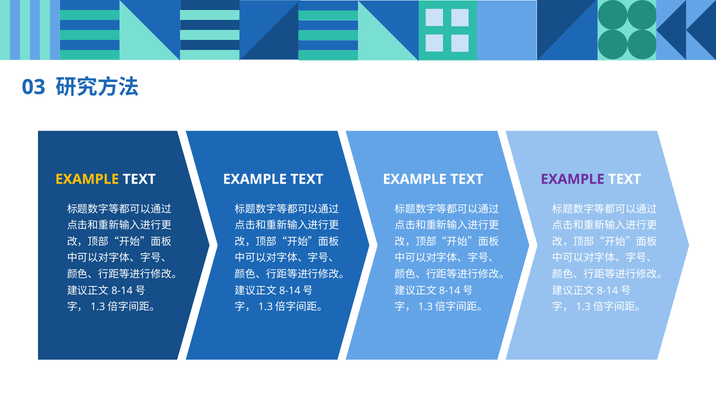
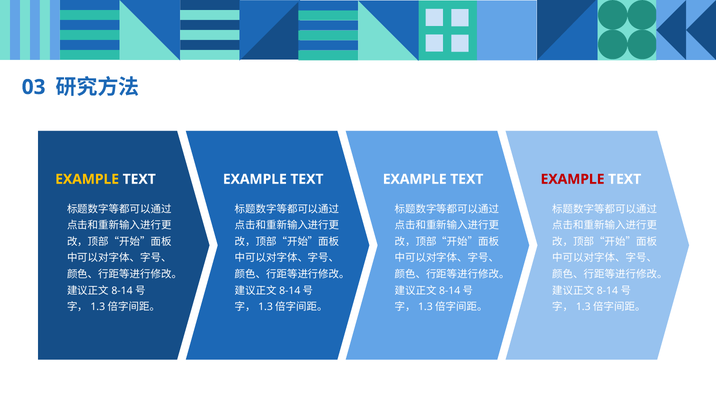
EXAMPLE at (573, 179) colour: purple -> red
